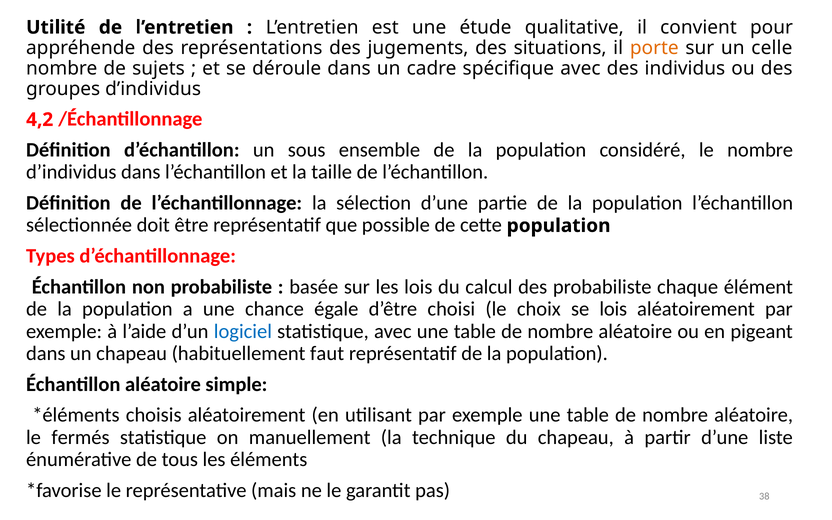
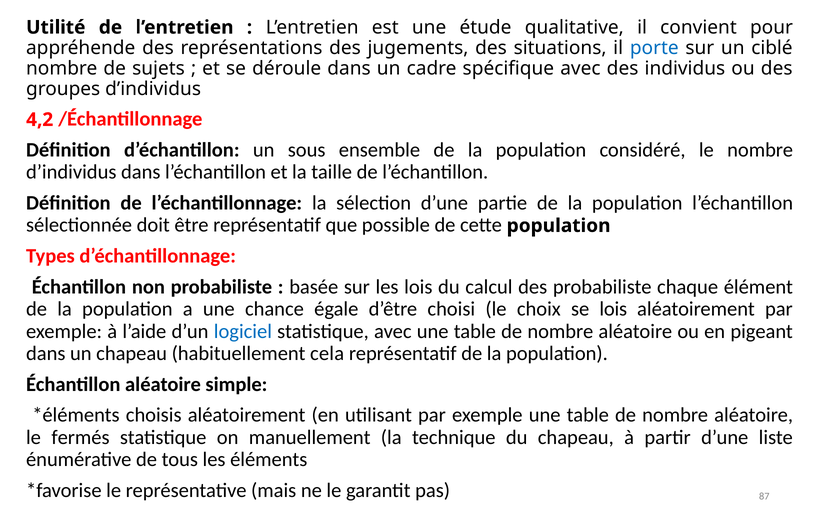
porte colour: orange -> blue
celle: celle -> ciblé
faut: faut -> cela
38: 38 -> 87
